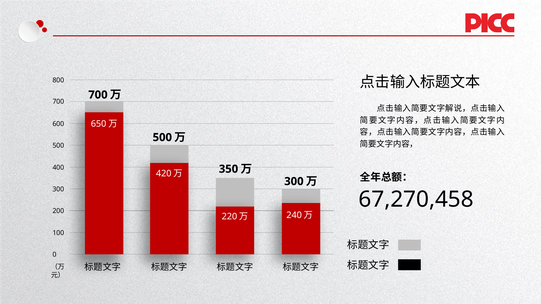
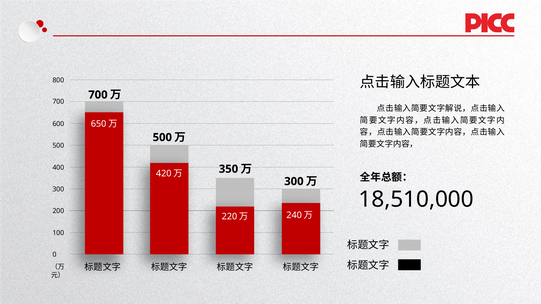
67,270,458: 67,270,458 -> 18,510,000
